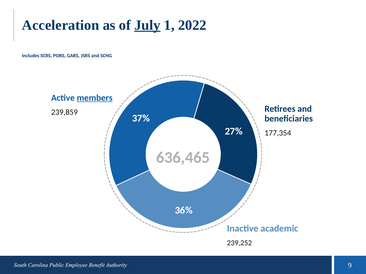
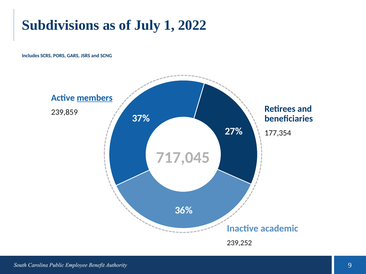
Acceleration: Acceleration -> Subdivisions
July underline: present -> none
636,465: 636,465 -> 717,045
